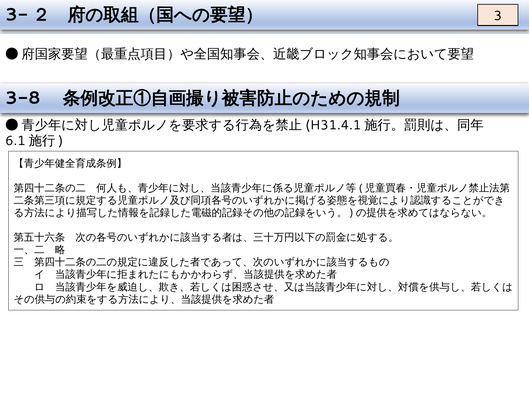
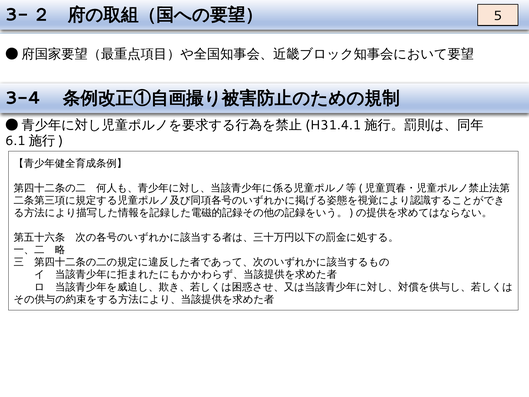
3: 3 -> 5
3-8: 3-8 -> 3-4
